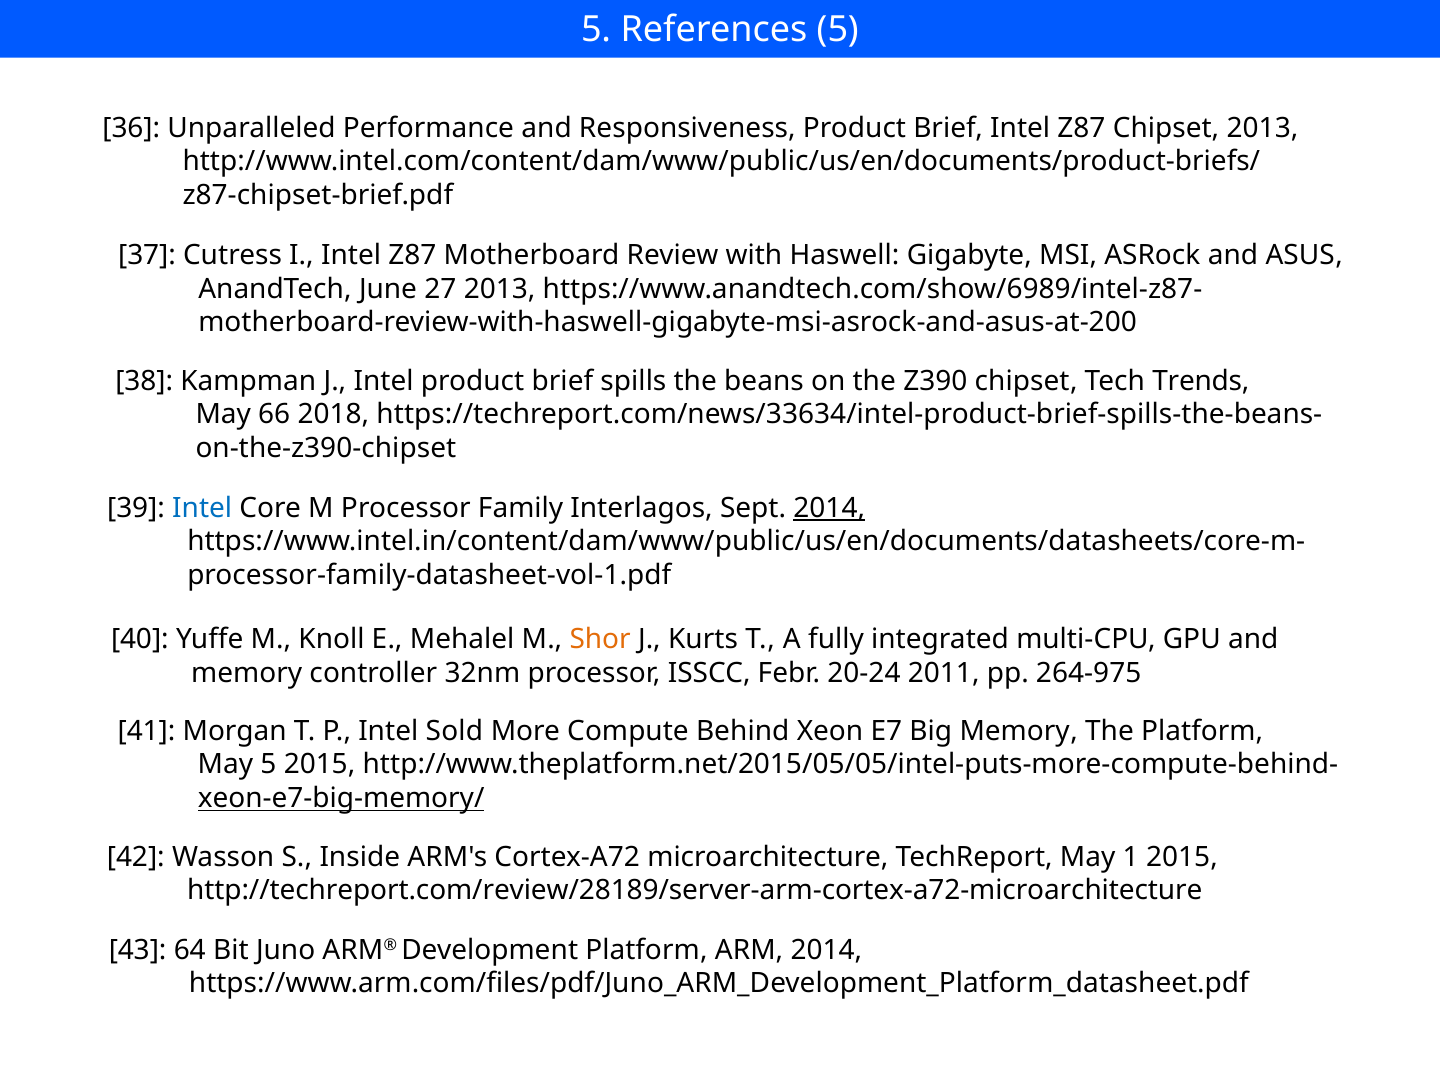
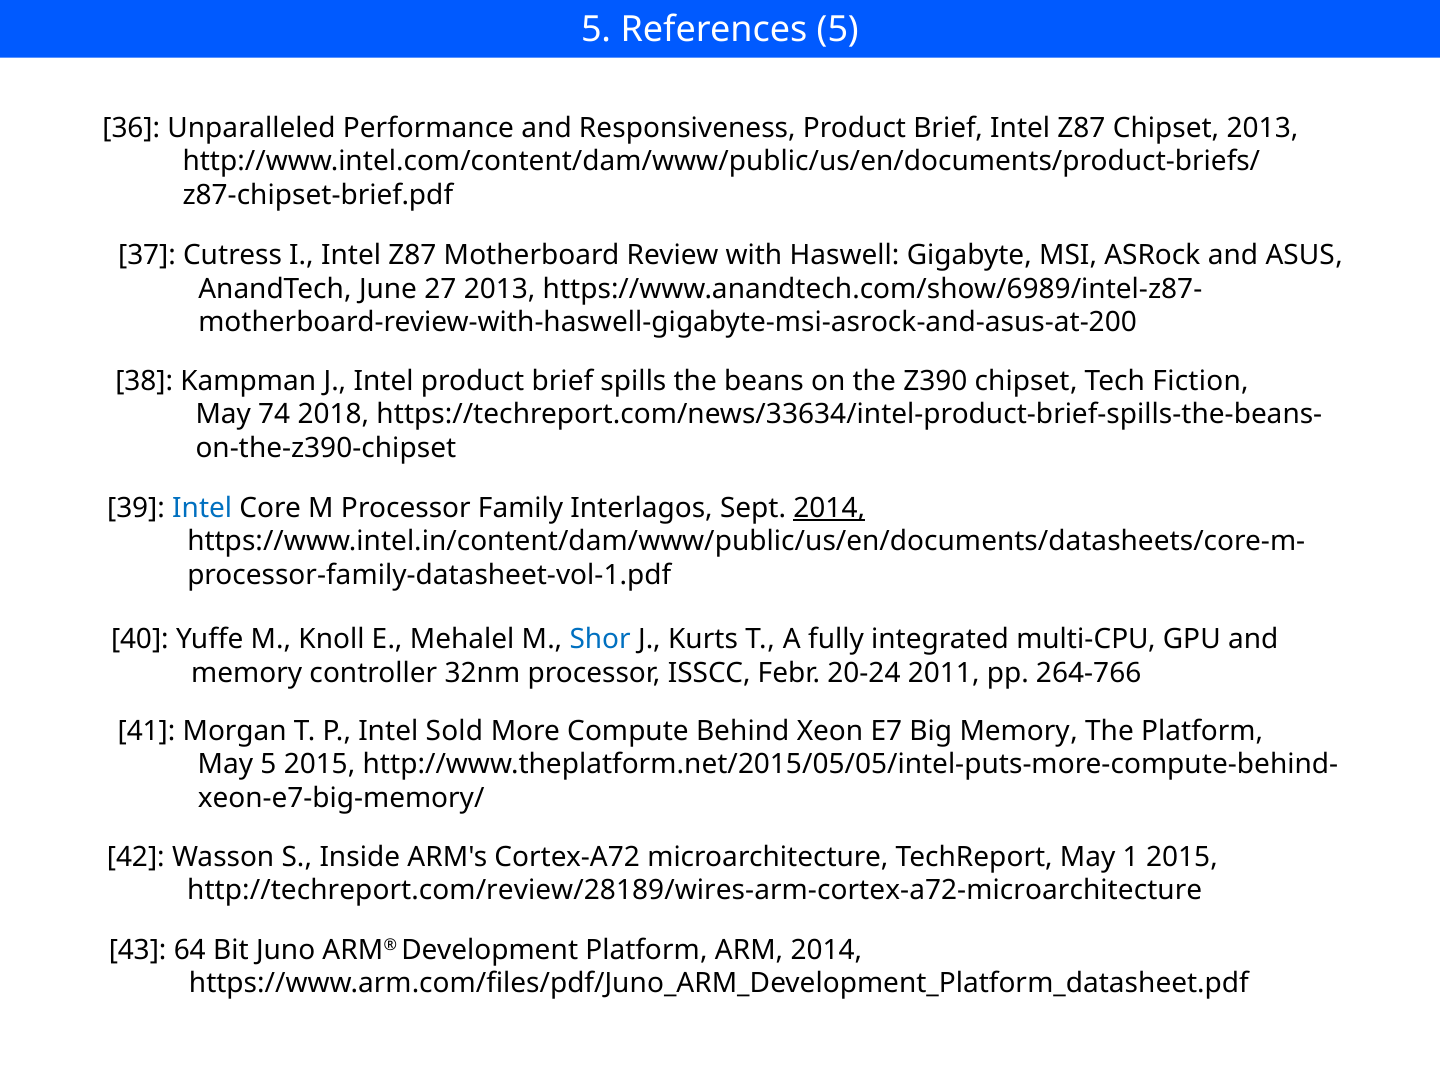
Trends: Trends -> Fiction
66: 66 -> 74
Shor colour: orange -> blue
264-975: 264-975 -> 264-766
xeon-e7-big-memory/ underline: present -> none
http://techreport.com/review/28189/server-arm-cortex-a72-microarchitecture: http://techreport.com/review/28189/server-arm-cortex-a72-microarchitecture -> http://techreport.com/review/28189/wires-arm-cortex-a72-microarchitecture
